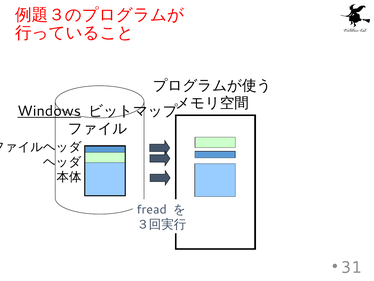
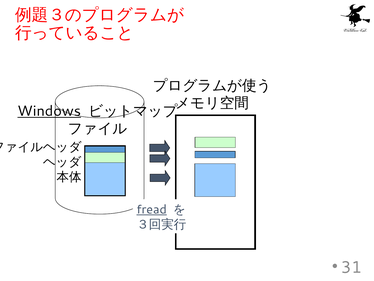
fread underline: none -> present
